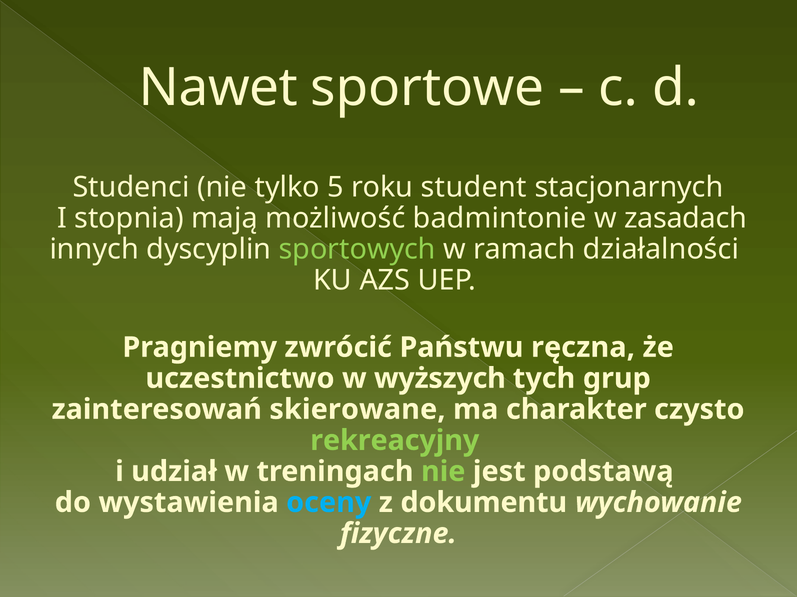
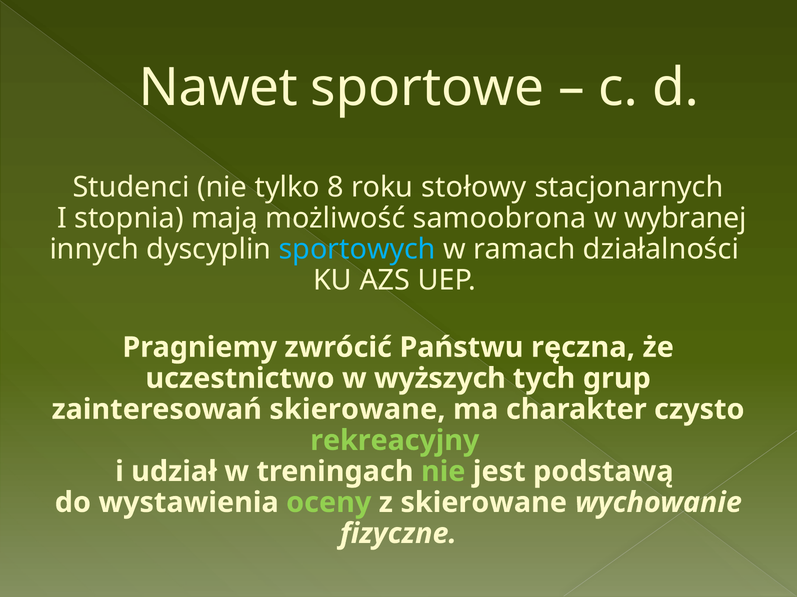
5: 5 -> 8
student: student -> stołowy
badmintonie: badmintonie -> samoobrona
zasadach: zasadach -> wybranej
sportowych colour: light green -> light blue
oceny colour: light blue -> light green
z dokumentu: dokumentu -> skierowane
